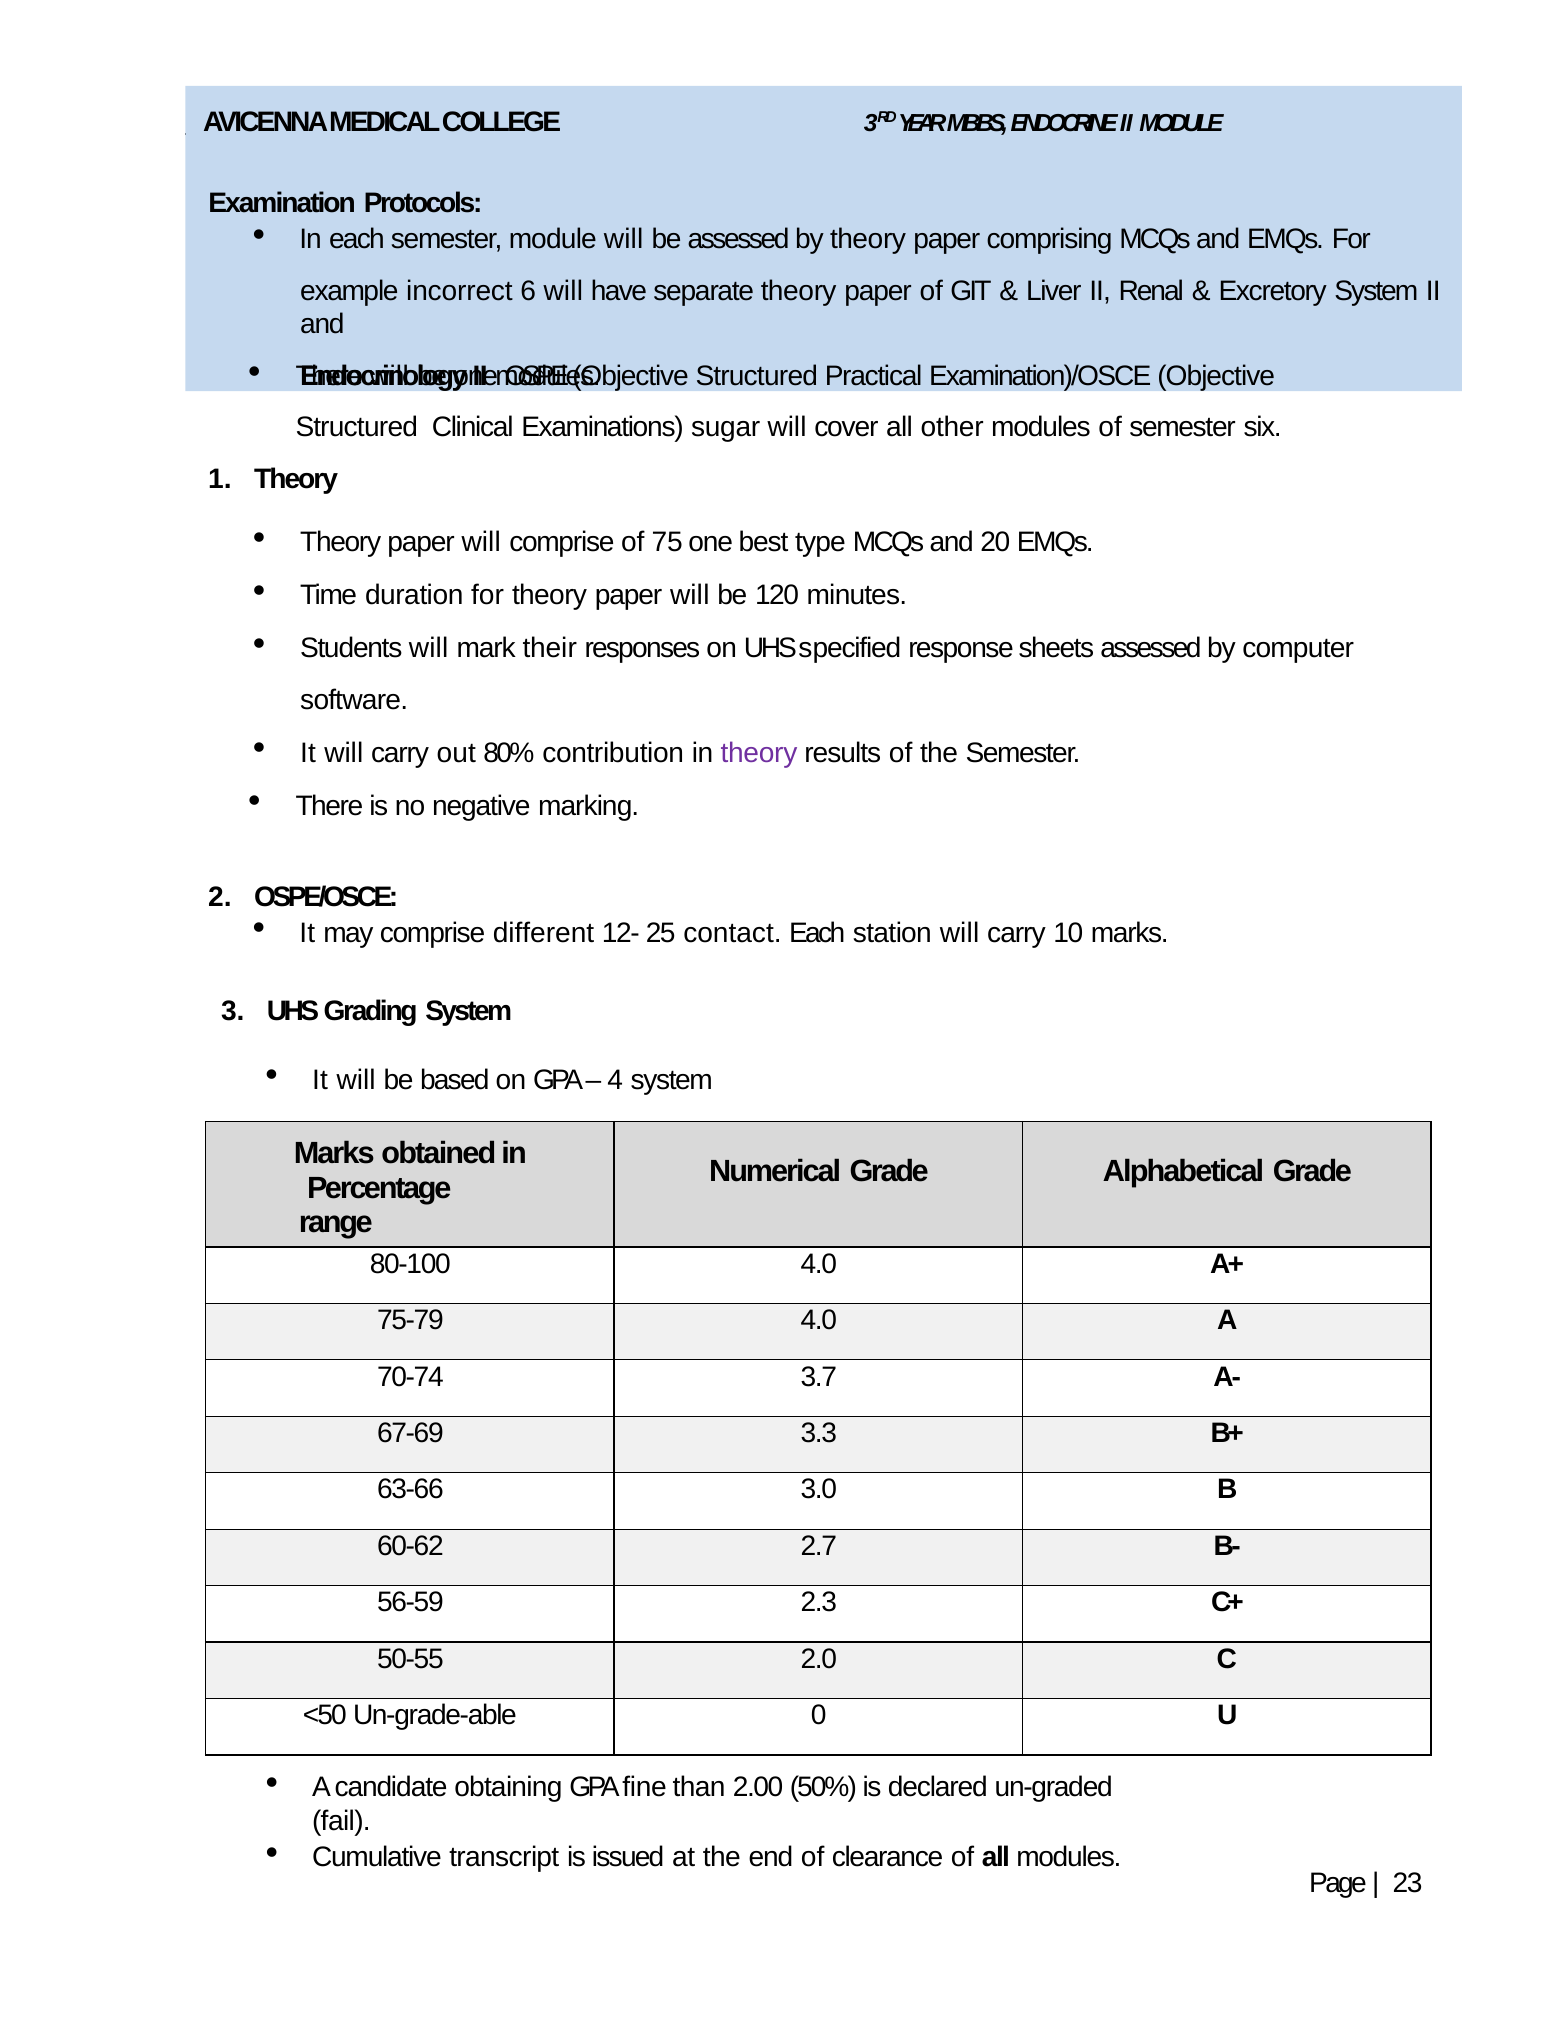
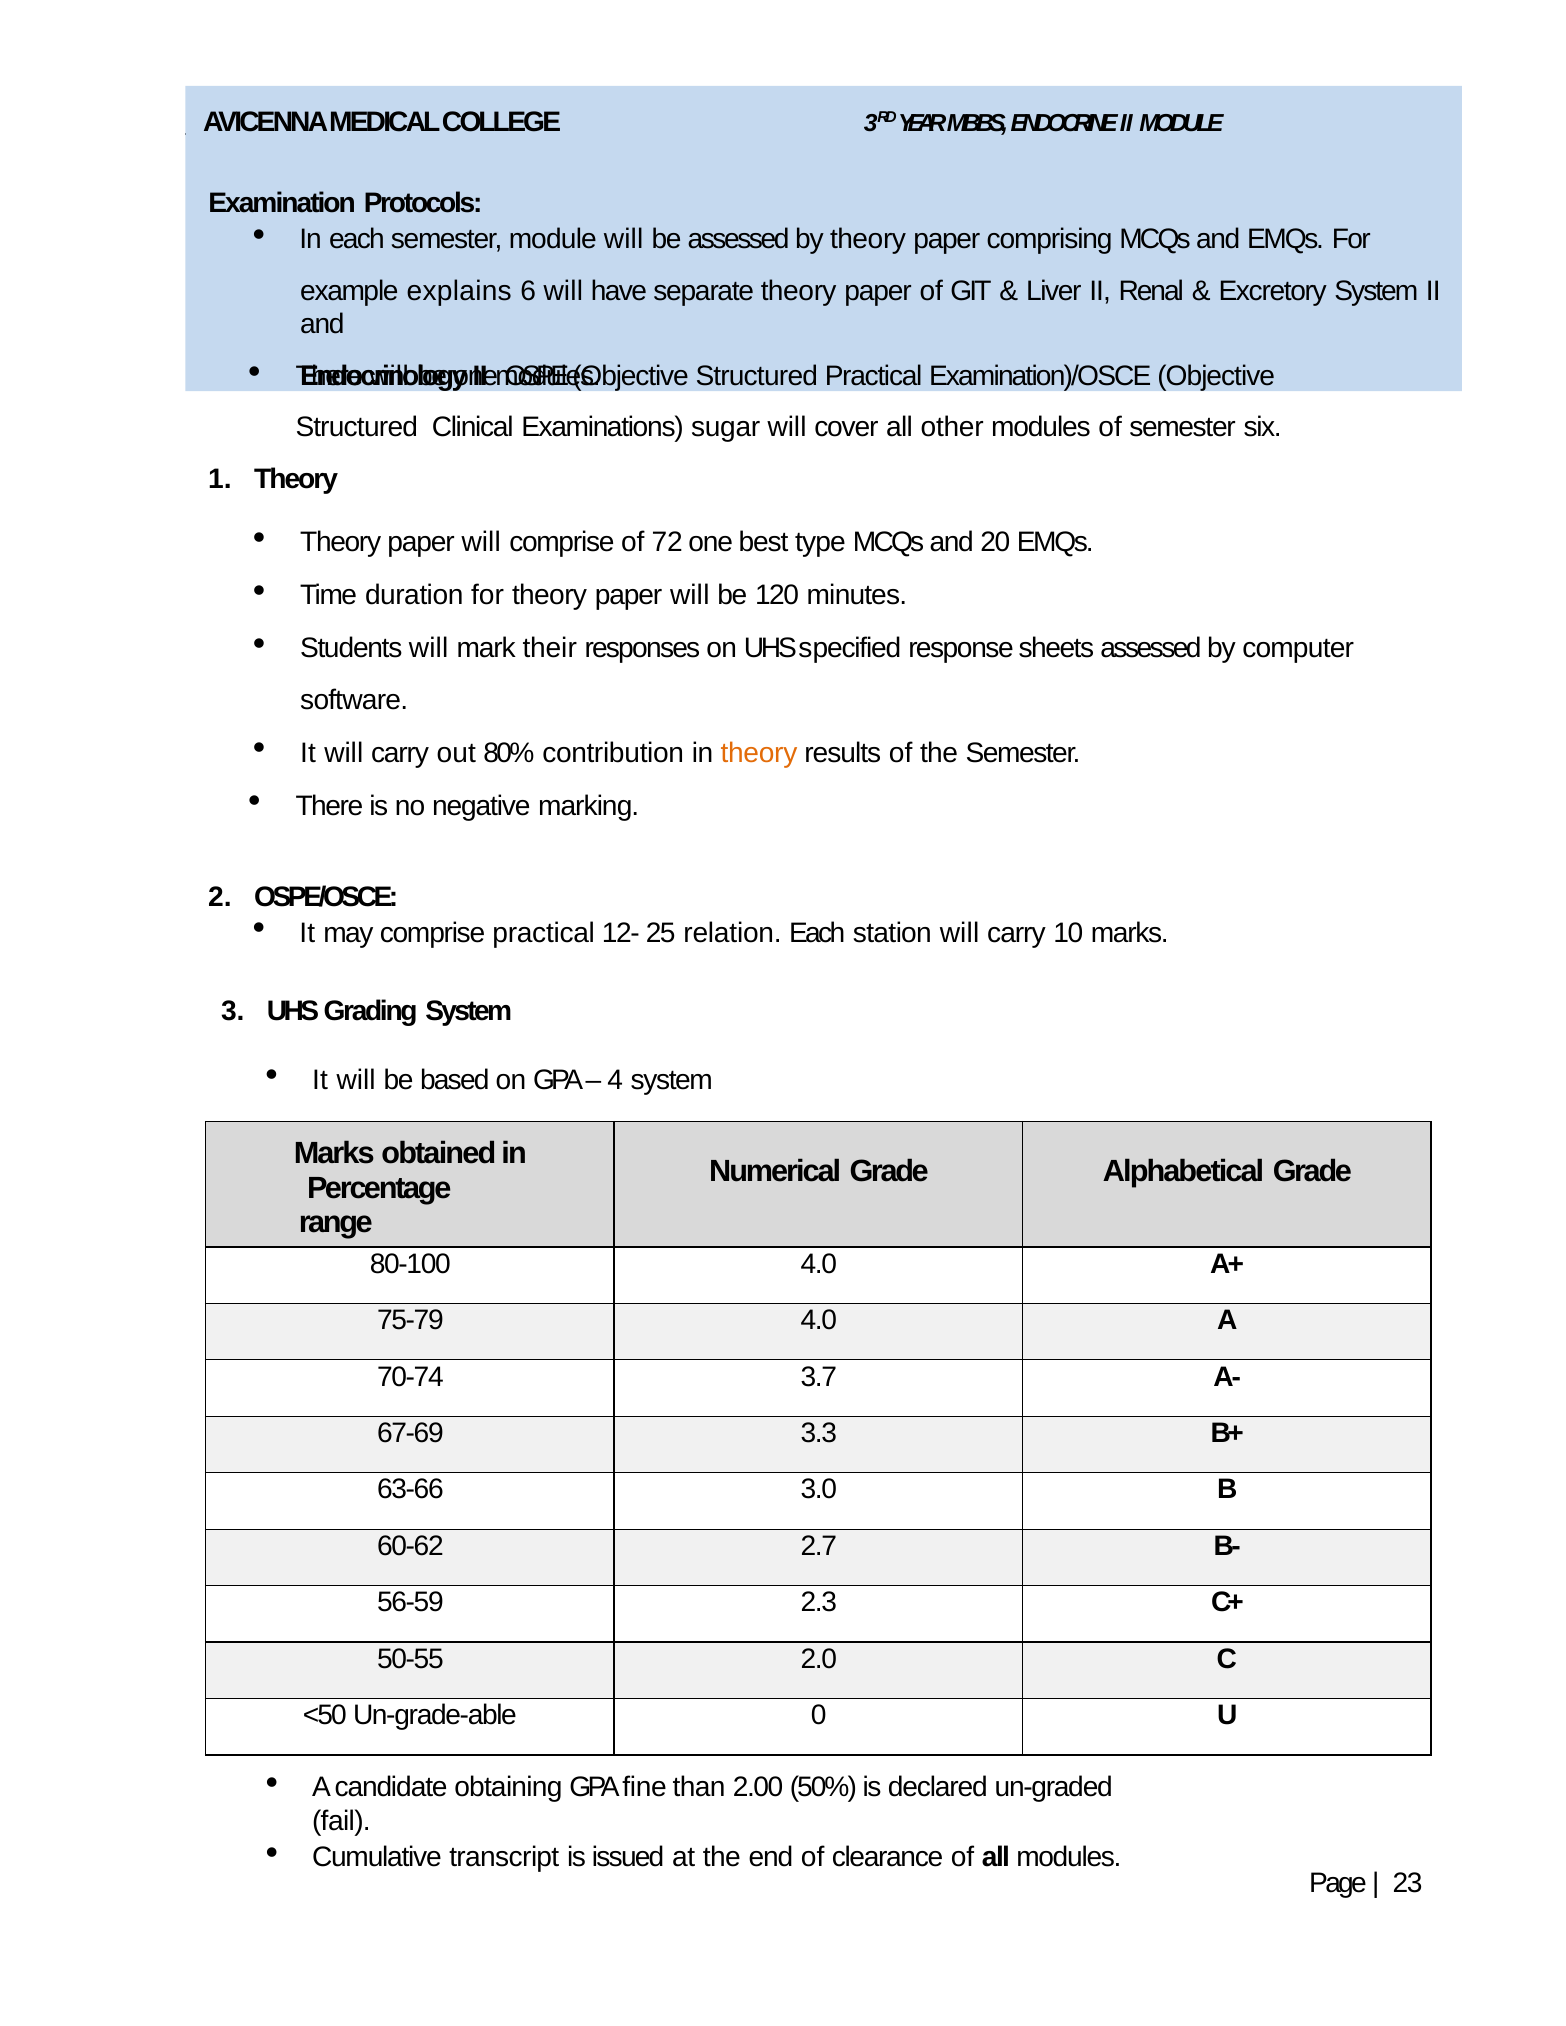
incorrect: incorrect -> explains
75: 75 -> 72
theory at (759, 753) colour: purple -> orange
comprise different: different -> practical
contact: contact -> relation
